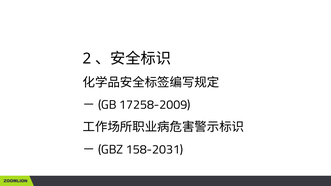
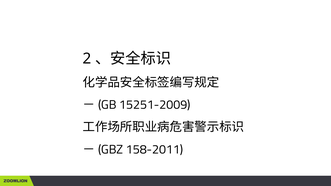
17258-2009: 17258-2009 -> 15251-2009
158-2031: 158-2031 -> 158-2011
